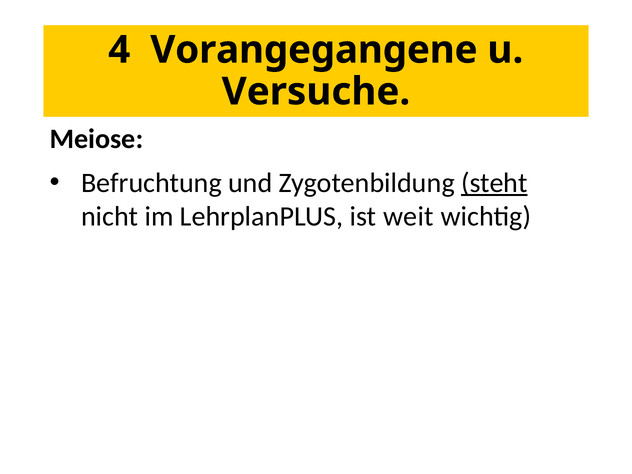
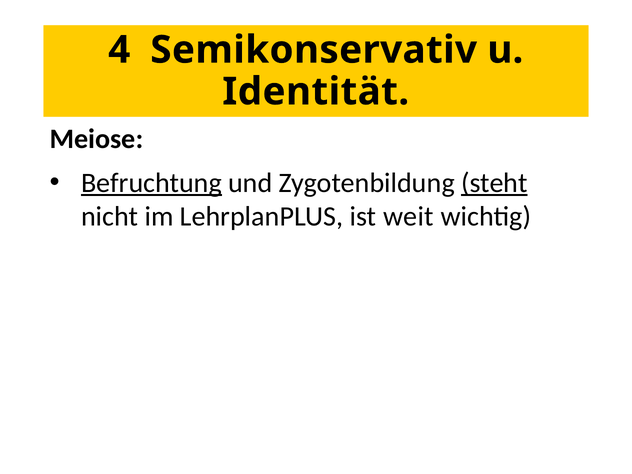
Vorangegangene: Vorangegangene -> Semikonservativ
Versuche: Versuche -> Identität
Befruchtung underline: none -> present
